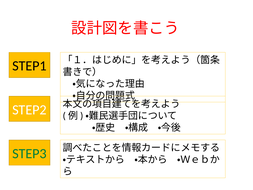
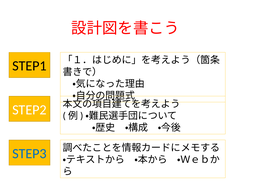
STEP3 colour: green -> blue
